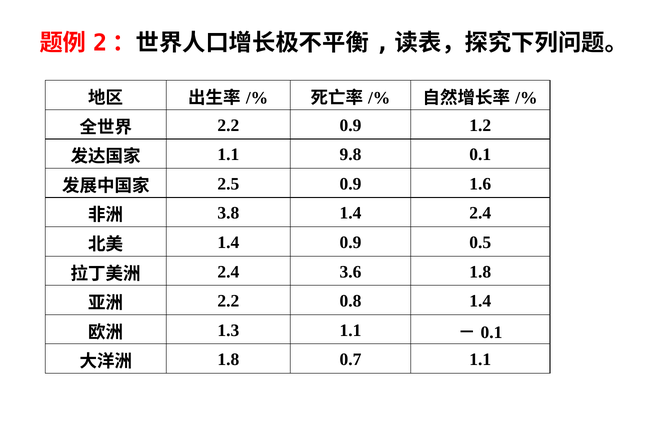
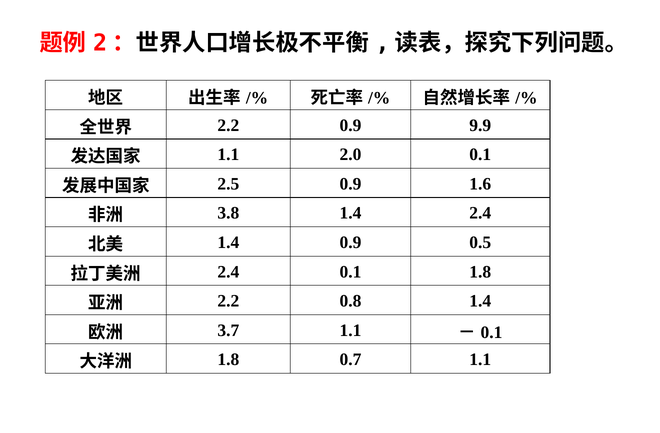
1.2: 1.2 -> 9.9
9.8: 9.8 -> 2.0
2.4 3.6: 3.6 -> 0.1
1.3: 1.3 -> 3.7
